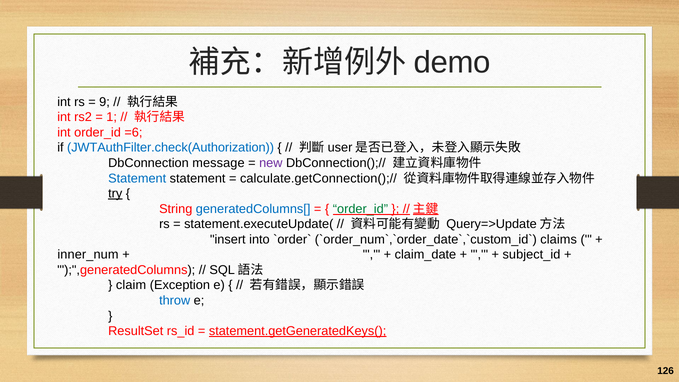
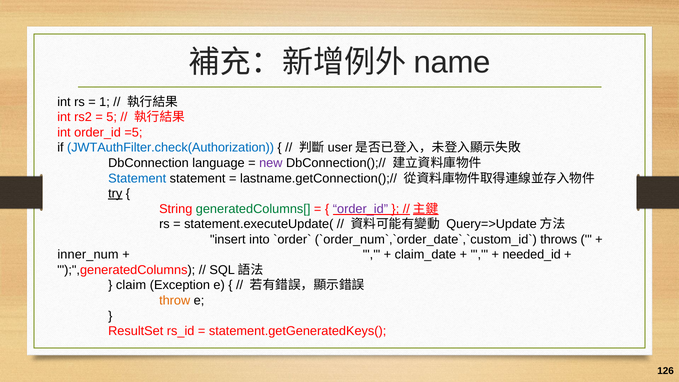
demo: demo -> name
9: 9 -> 1
1: 1 -> 5
=6: =6 -> =5
message: message -> language
calculate.getConnection();//: calculate.getConnection();// -> lastname.getConnection();//
generatedColumns[ colour: blue -> green
order_id at (360, 209) colour: green -> purple
claims: claims -> throws
subject_id: subject_id -> needed_id
throw colour: blue -> orange
statement.getGeneratedKeys( underline: present -> none
